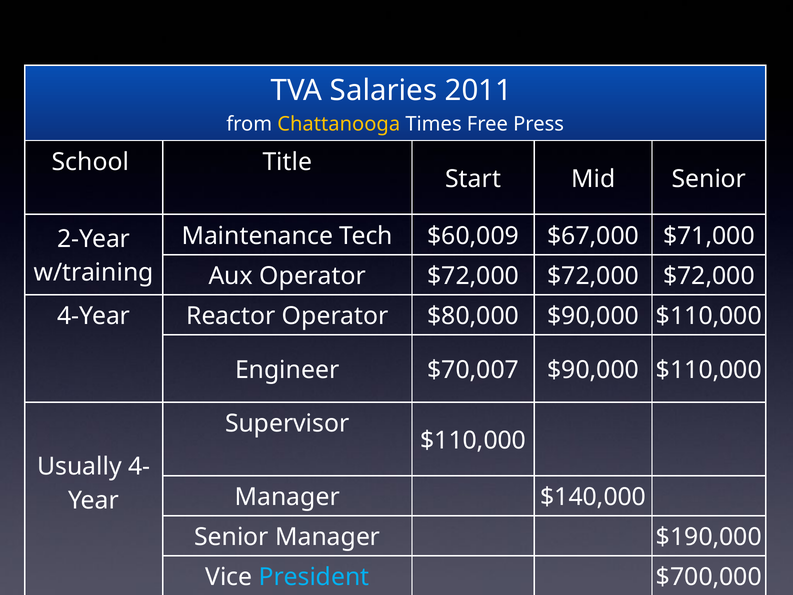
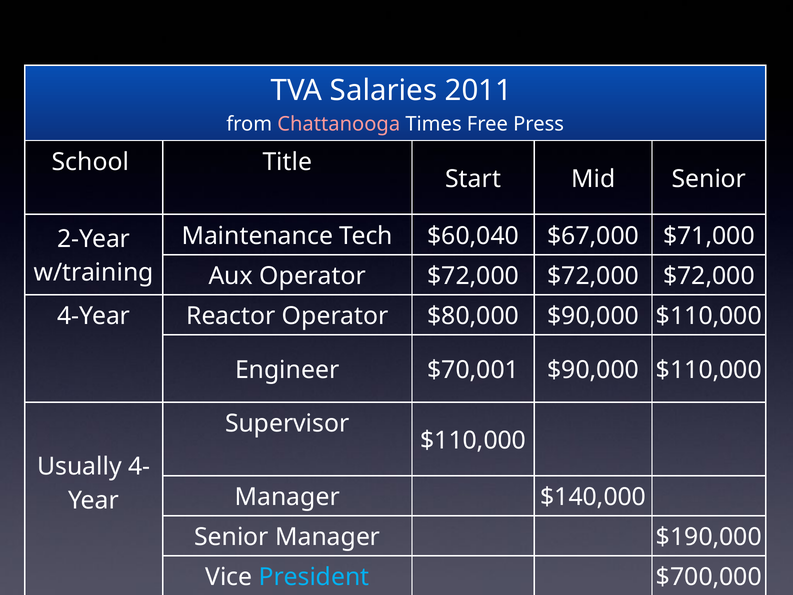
Chattanooga colour: yellow -> pink
$60,009: $60,009 -> $60,040
$70,007: $70,007 -> $70,001
